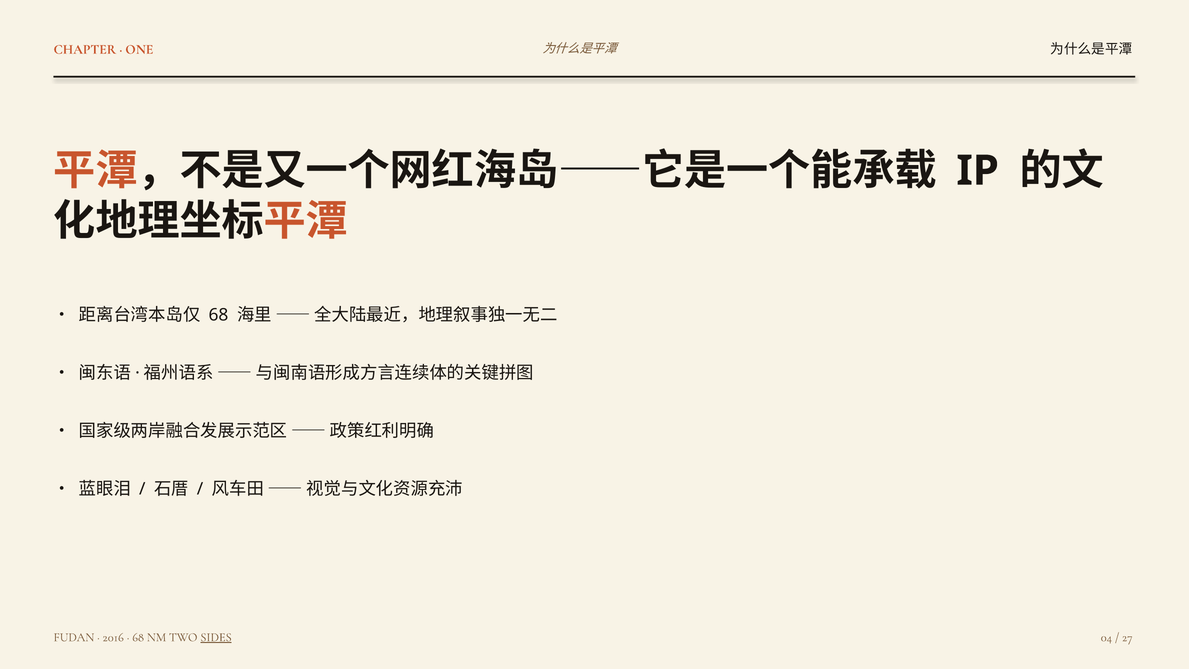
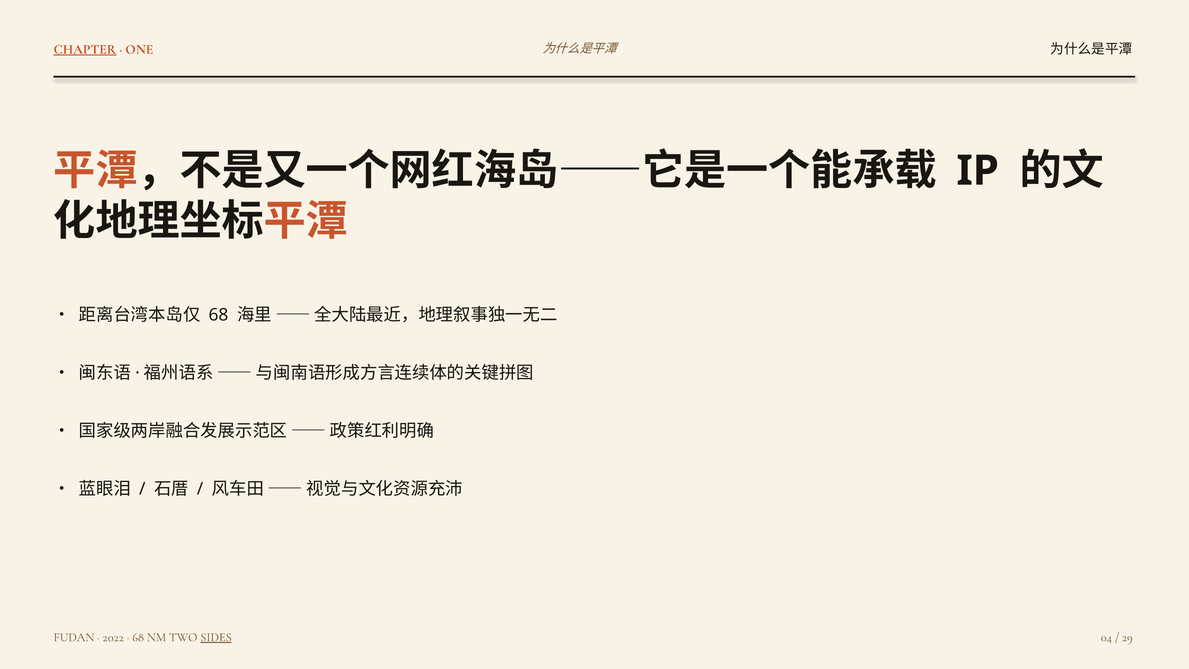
CHAPTER underline: none -> present
2016: 2016 -> 2022
27: 27 -> 29
